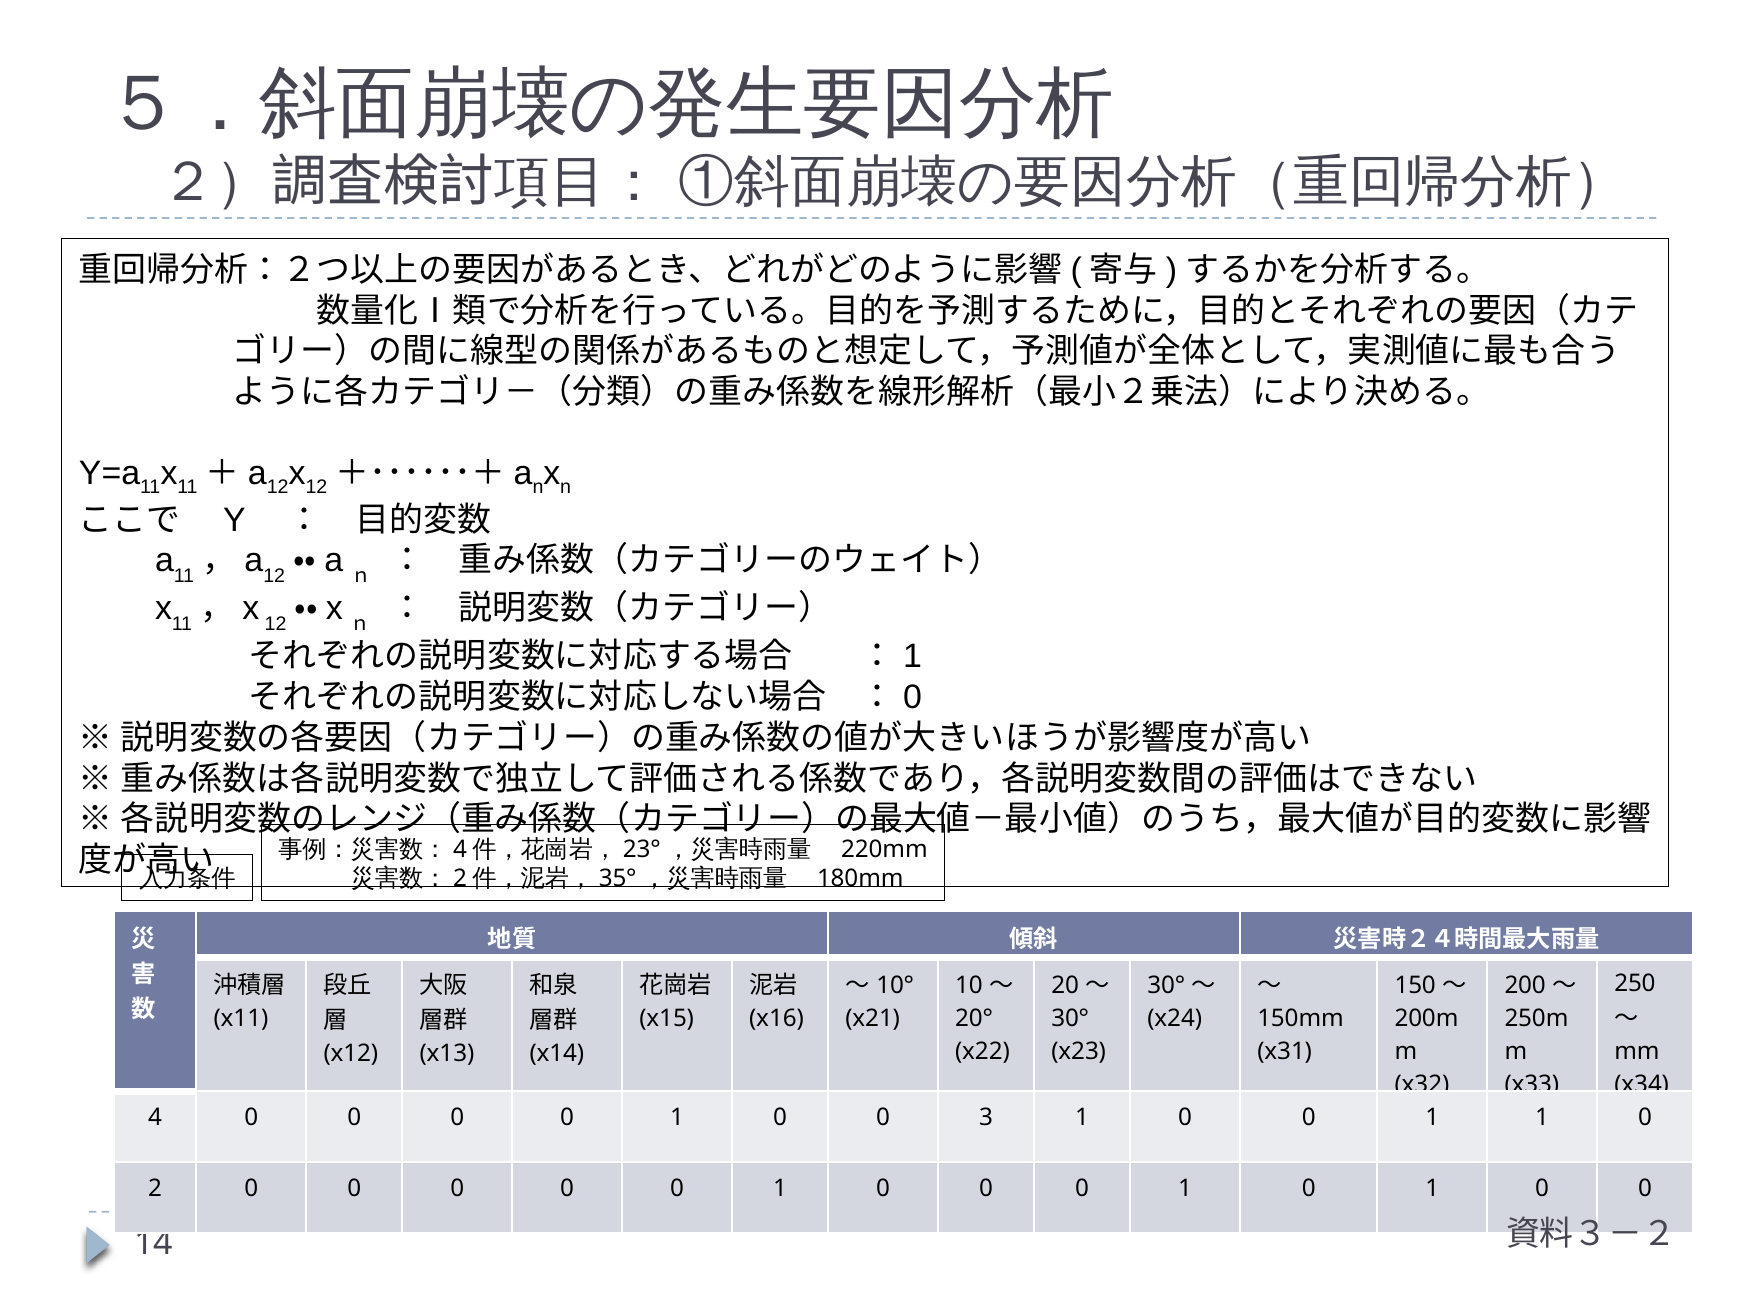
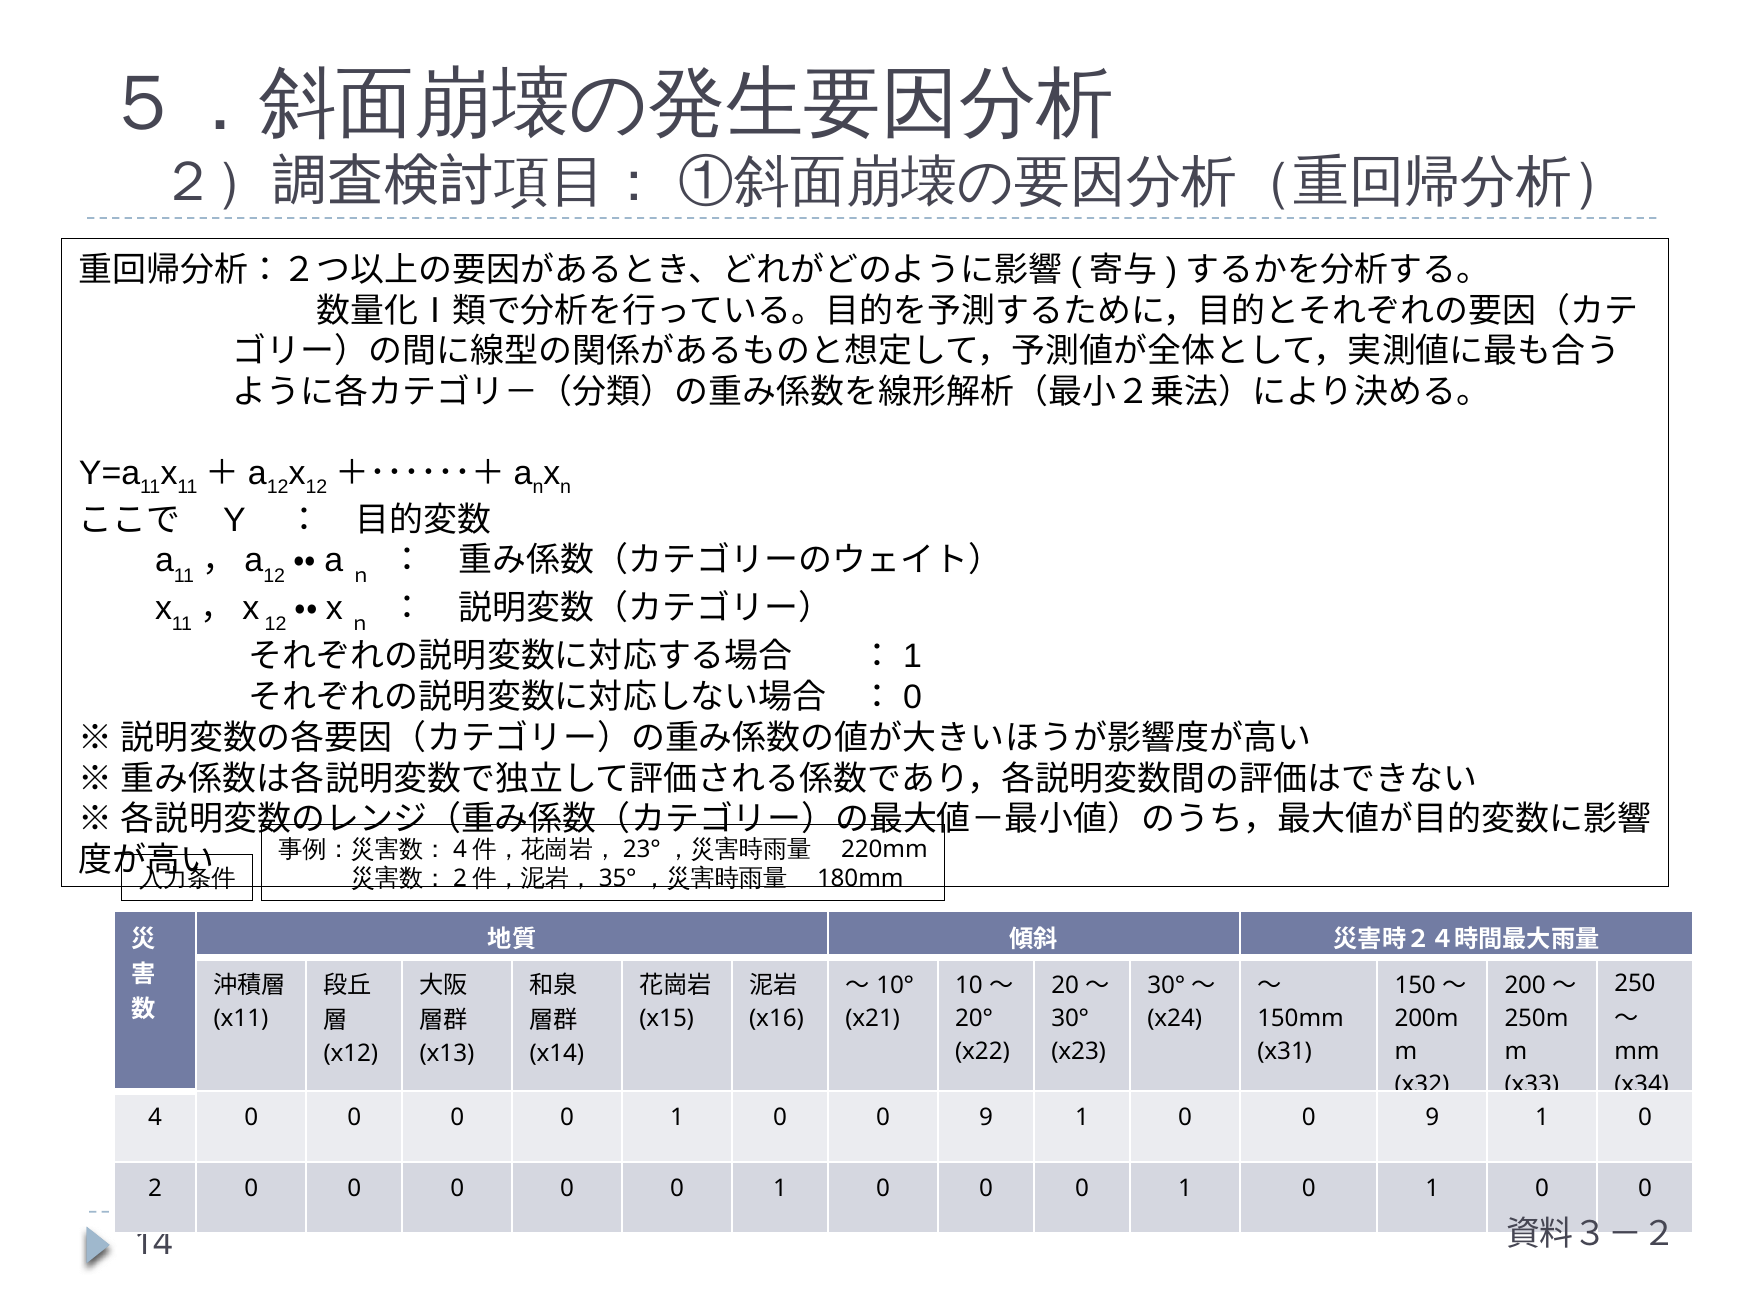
3 at (986, 1118): 3 -> 9
1 at (1432, 1118): 1 -> 9
